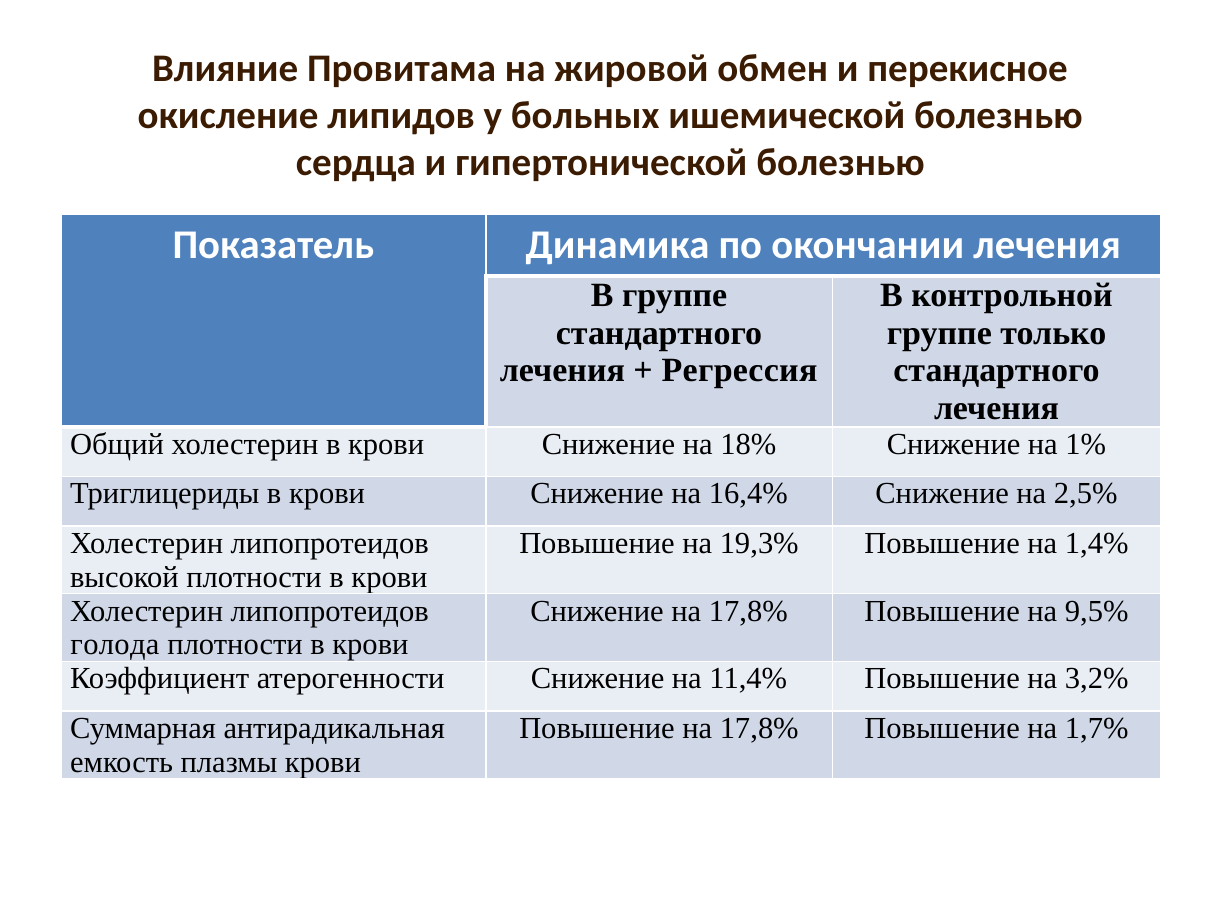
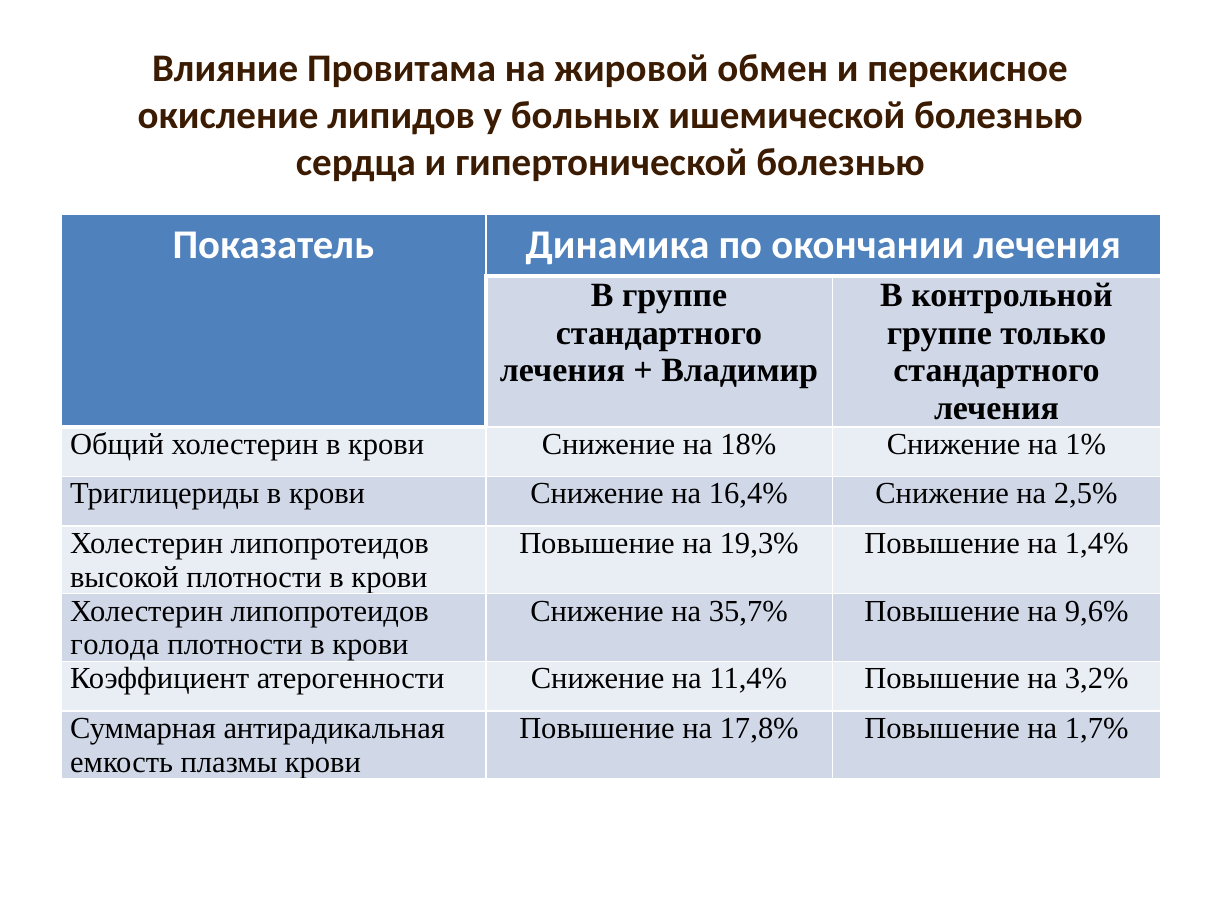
Регрессия: Регрессия -> Владимир
Снижение на 17,8%: 17,8% -> 35,7%
9,5%: 9,5% -> 9,6%
